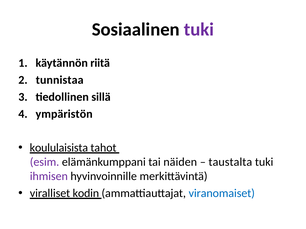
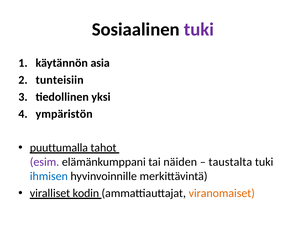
riitä: riitä -> asia
tunnistaa: tunnistaa -> tunteisiin
sillä: sillä -> yksi
koululaisista: koululaisista -> puuttumalla
ihmisen colour: purple -> blue
viranomaiset colour: blue -> orange
